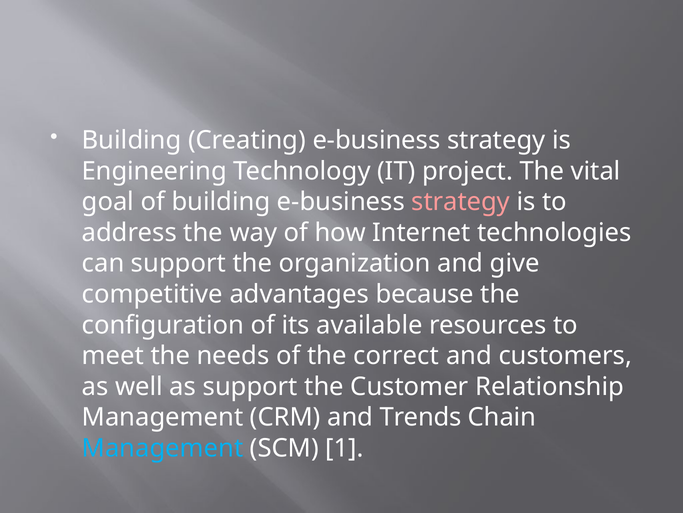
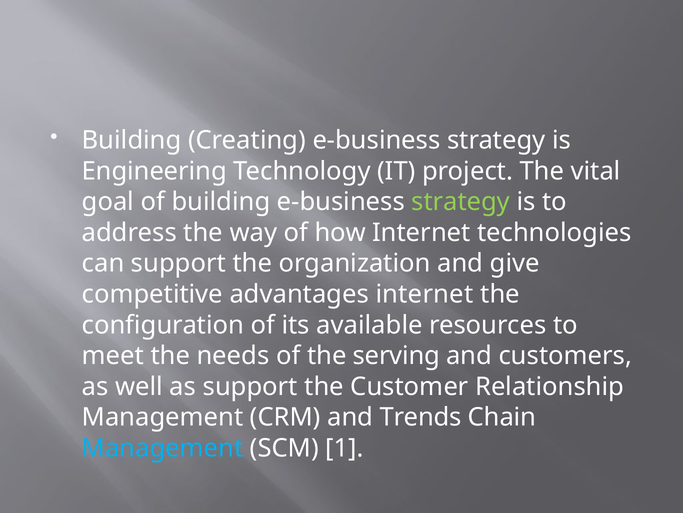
strategy at (461, 202) colour: pink -> light green
advantages because: because -> internet
correct: correct -> serving
